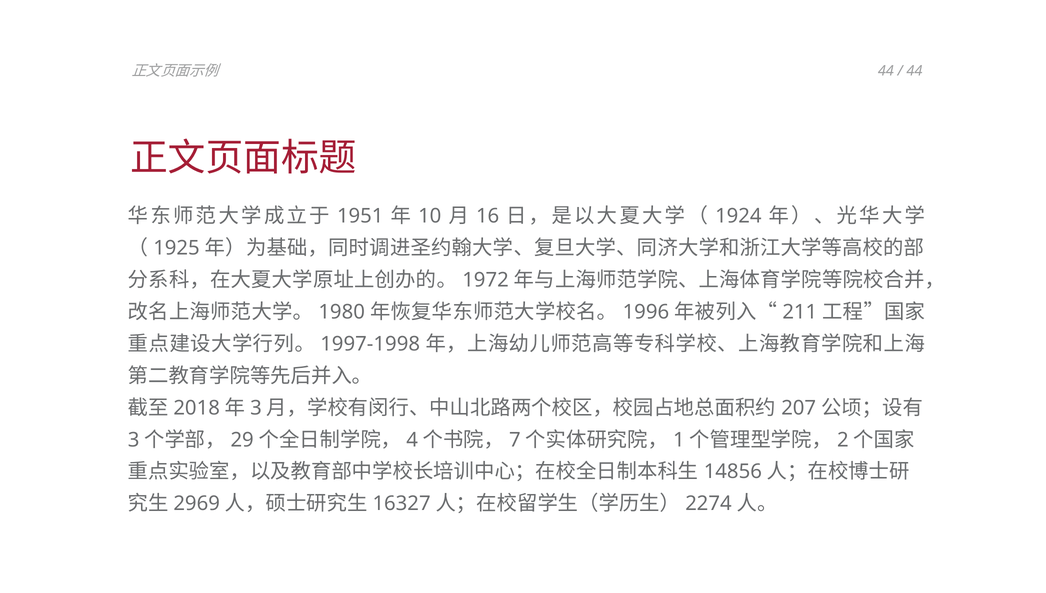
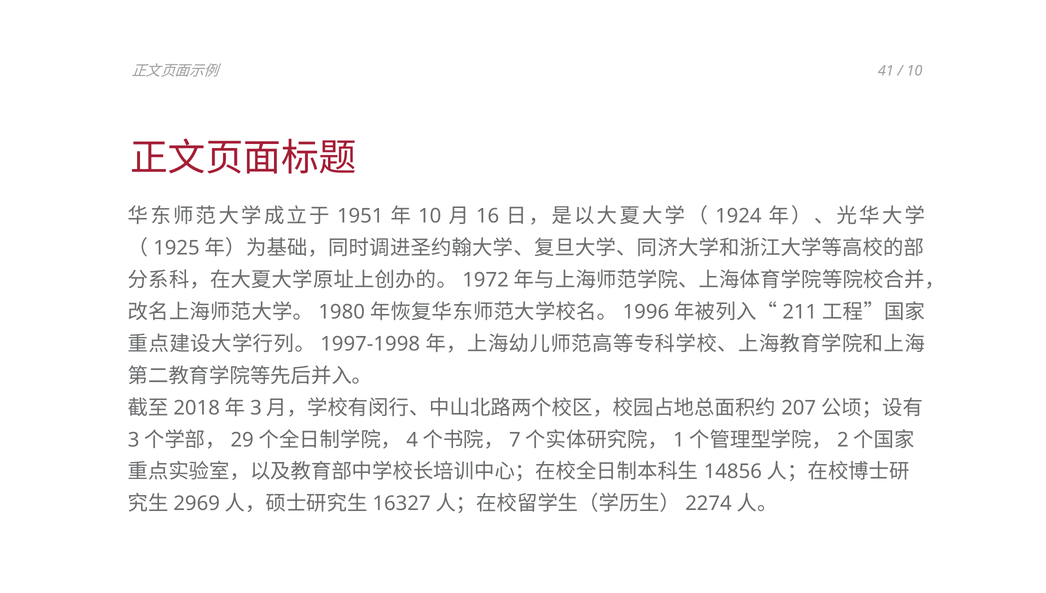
44 at (886, 71): 44 -> 41
44 at (914, 71): 44 -> 10
